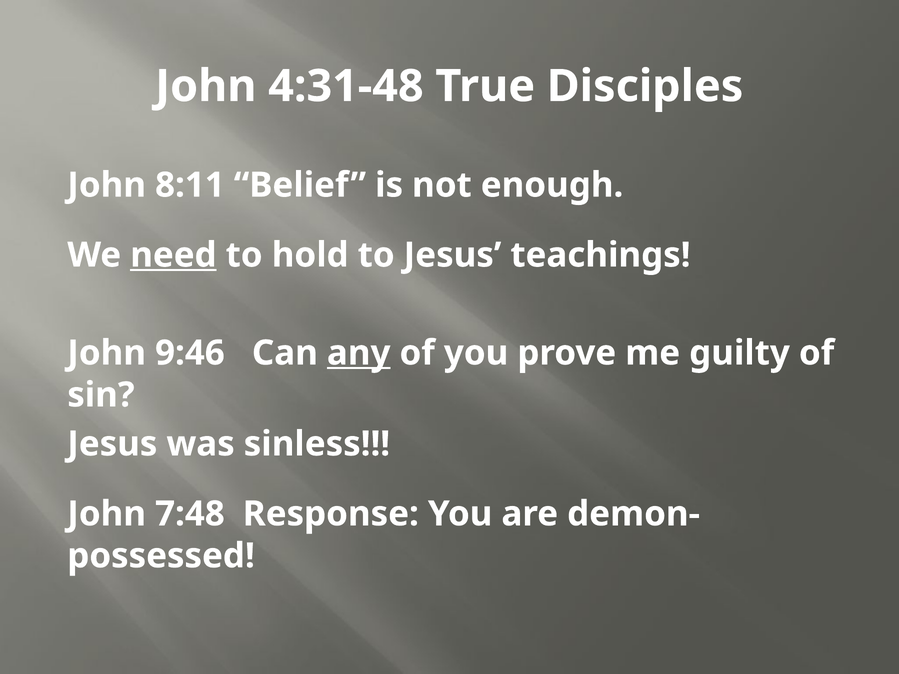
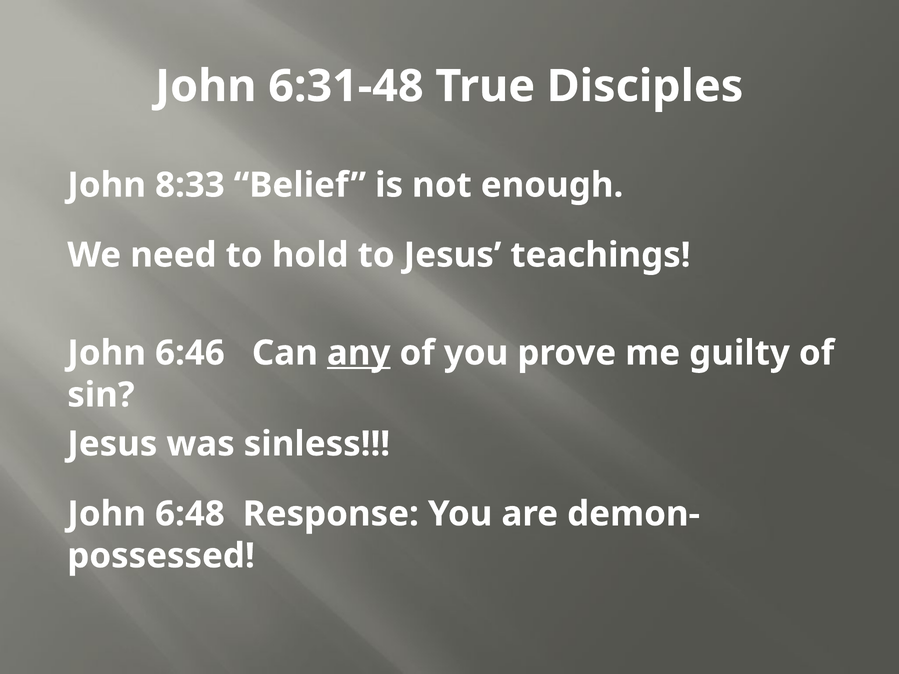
4:31-48: 4:31-48 -> 6:31-48
8:11: 8:11 -> 8:33
need underline: present -> none
9:46: 9:46 -> 6:46
7:48: 7:48 -> 6:48
